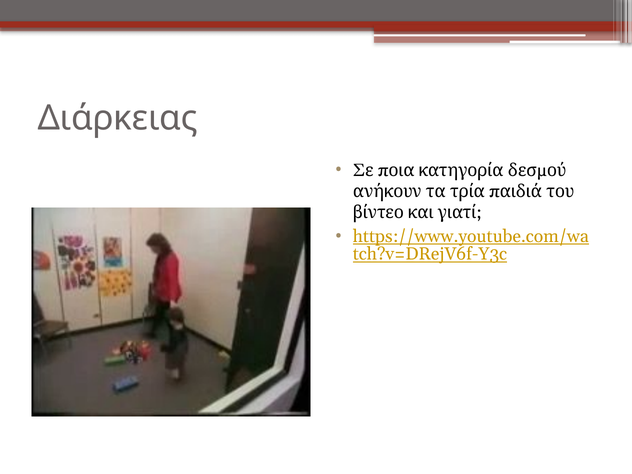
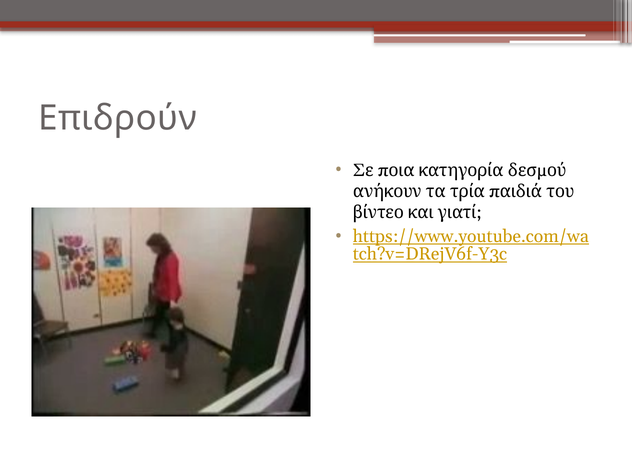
Διάρκειας: Διάρκειας -> Επιδρούν
